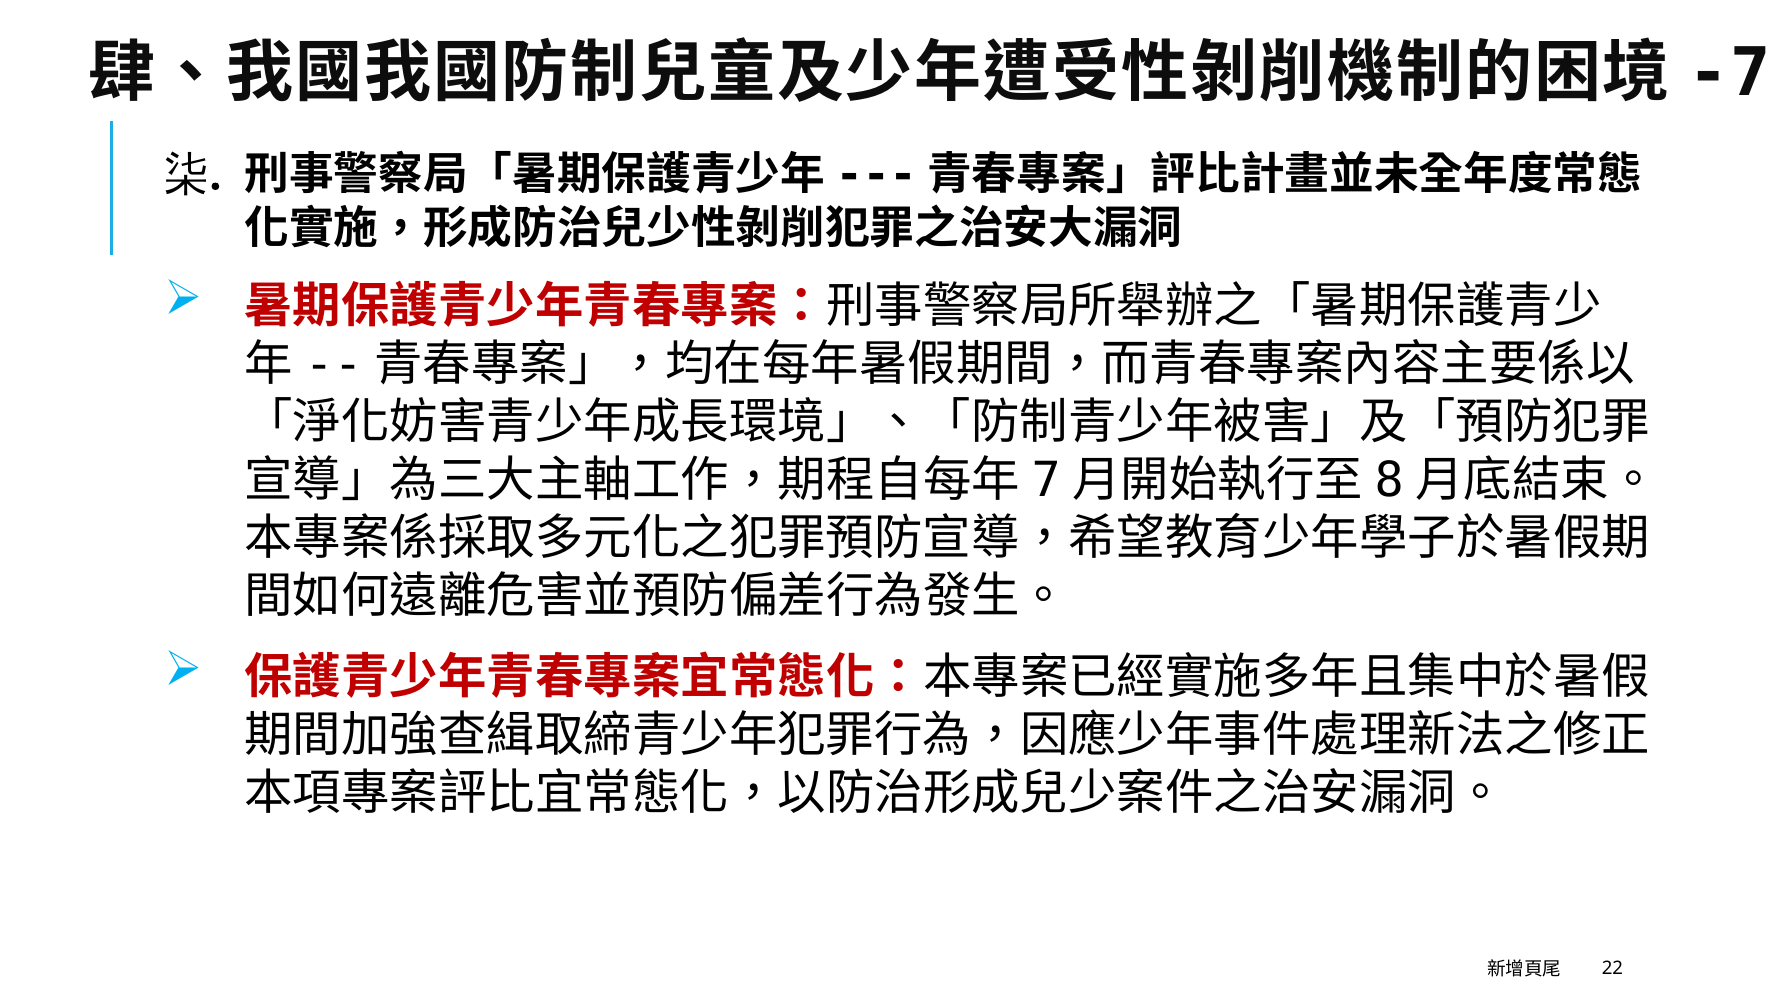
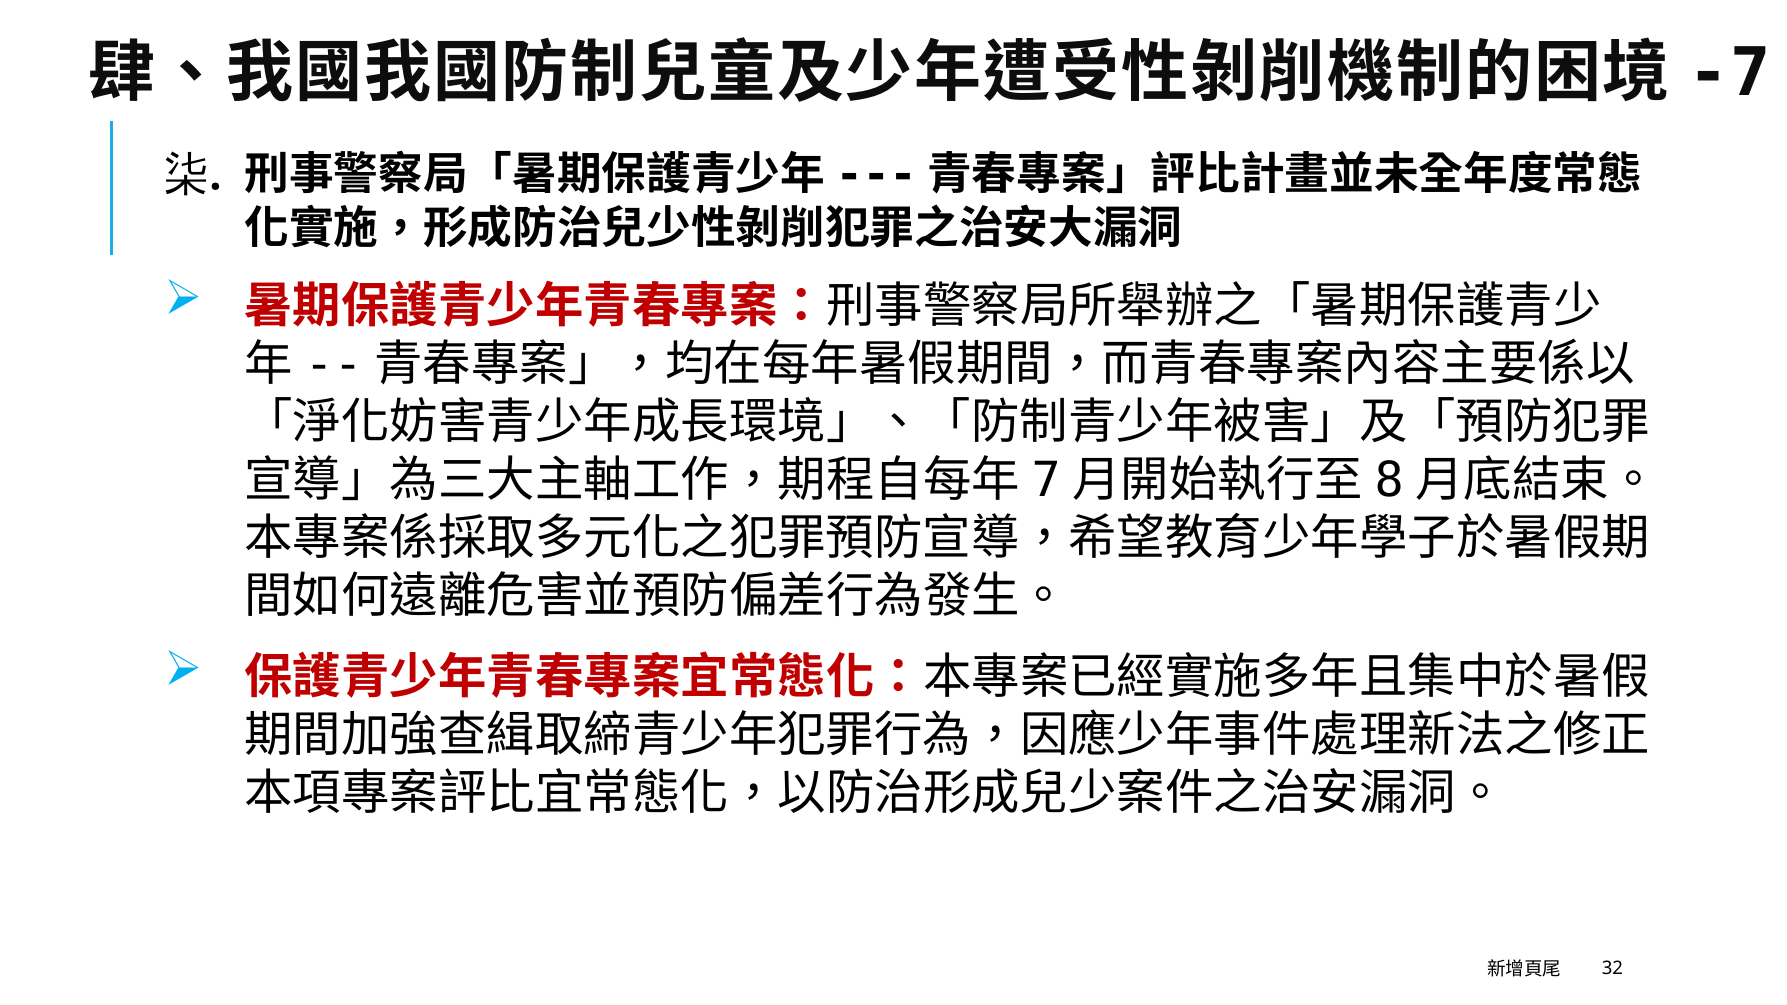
22: 22 -> 32
